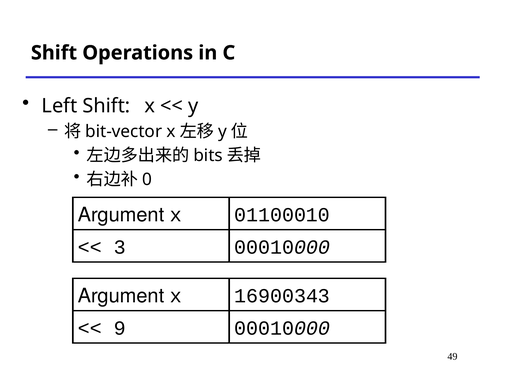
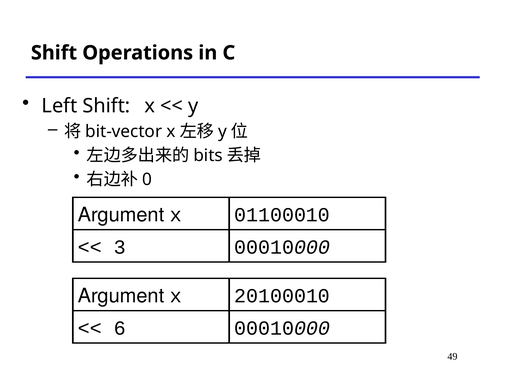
16900343: 16900343 -> 20100010
9: 9 -> 6
